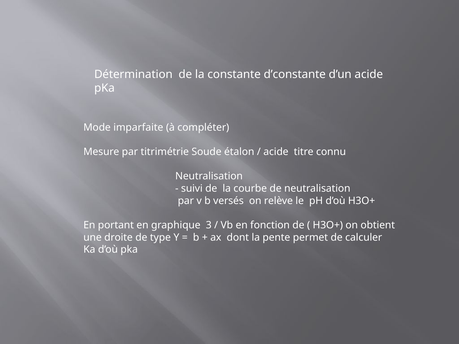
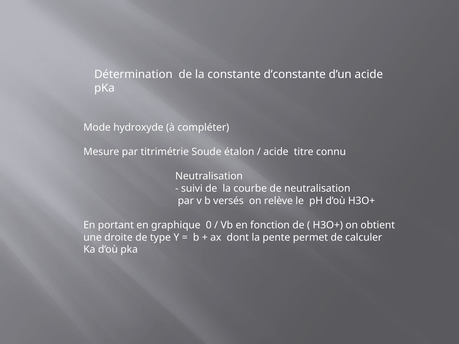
imparfaite: imparfaite -> hydroxyde
3: 3 -> 0
